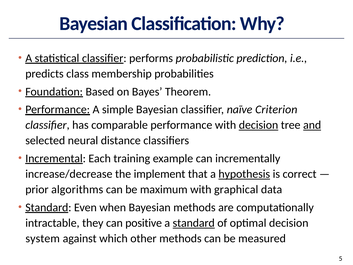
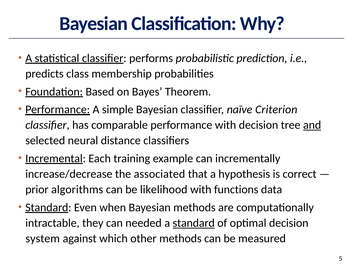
decision at (259, 125) underline: present -> none
implement: implement -> associated
hypothesis underline: present -> none
maximum: maximum -> likelihood
graphical: graphical -> functions
positive: positive -> needed
